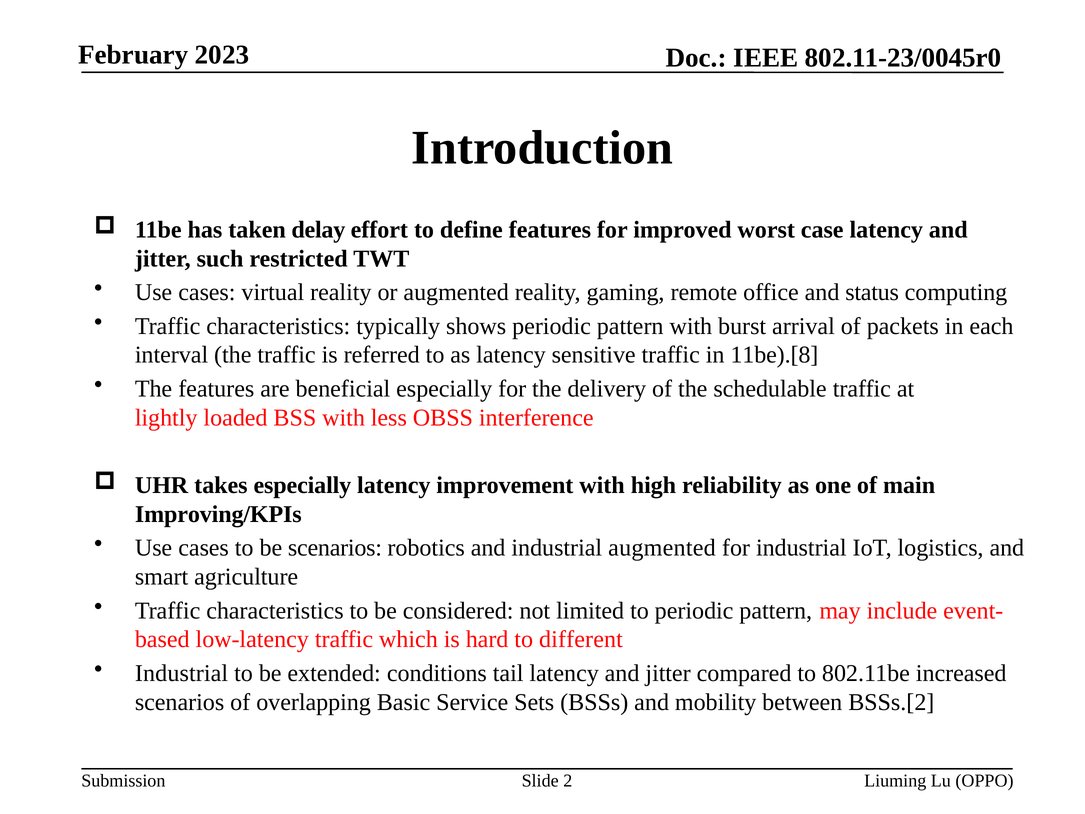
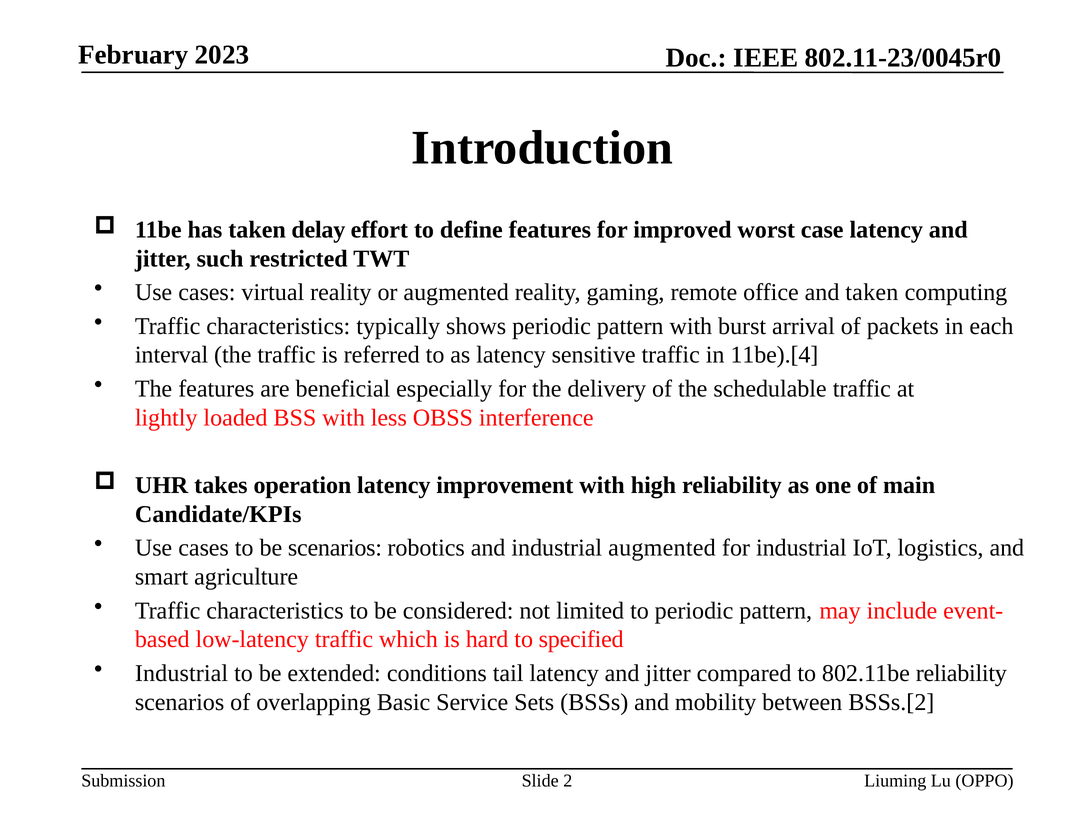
and status: status -> taken
11be).[8: 11be).[8 -> 11be).[4
takes especially: especially -> operation
Improving/KPIs: Improving/KPIs -> Candidate/KPIs
different: different -> specified
802.11be increased: increased -> reliability
